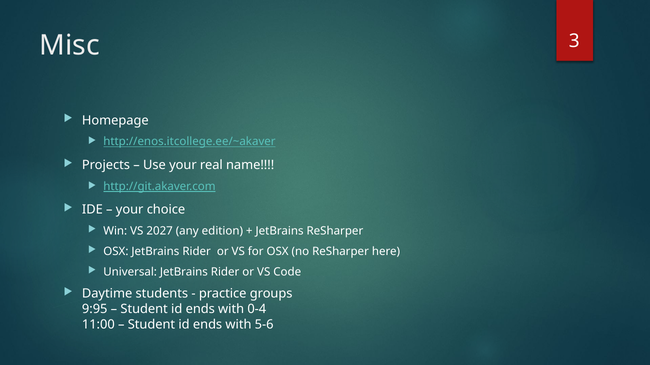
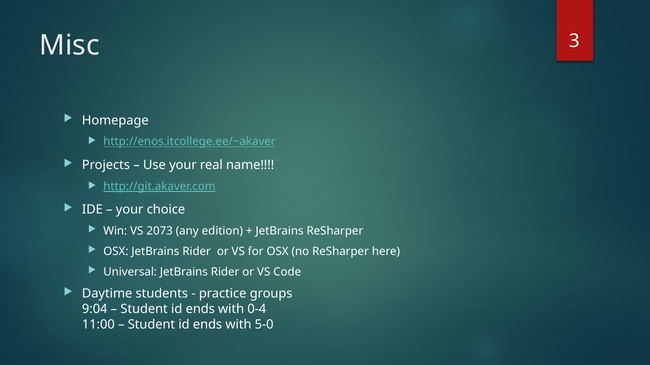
2027: 2027 -> 2073
9:95: 9:95 -> 9:04
5-6: 5-6 -> 5-0
